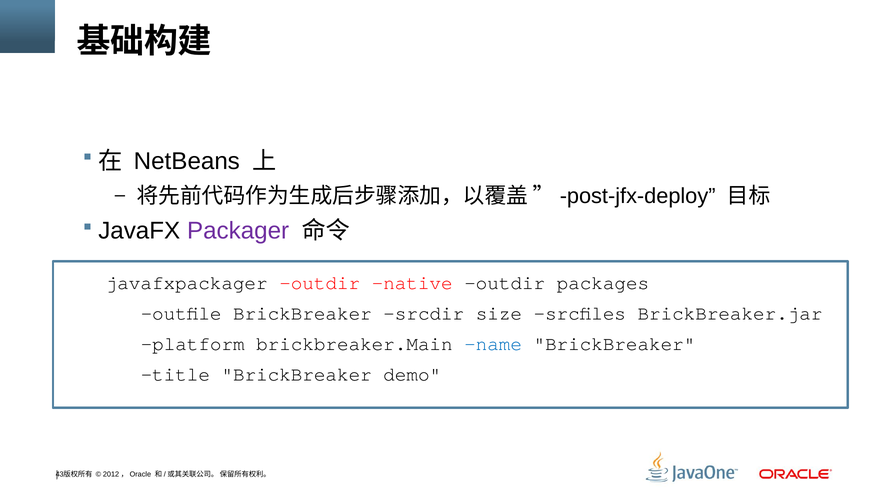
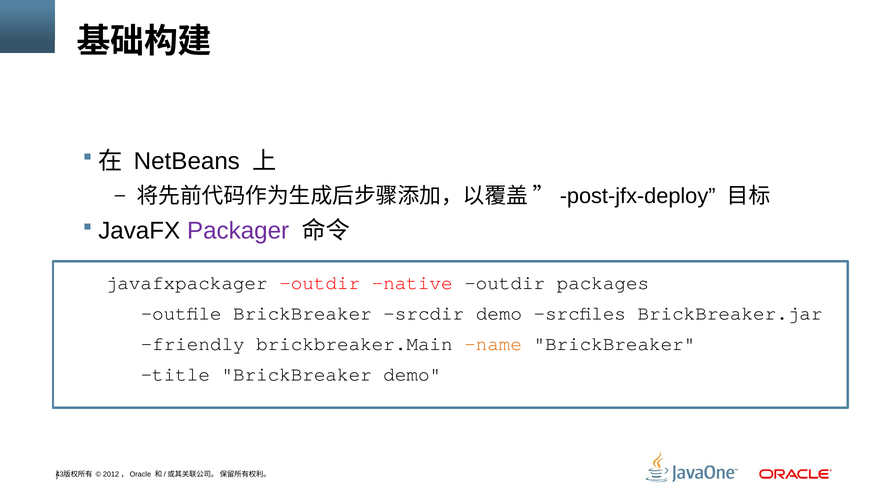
srcdir size: size -> demo
platform: platform -> friendly
name colour: blue -> orange
